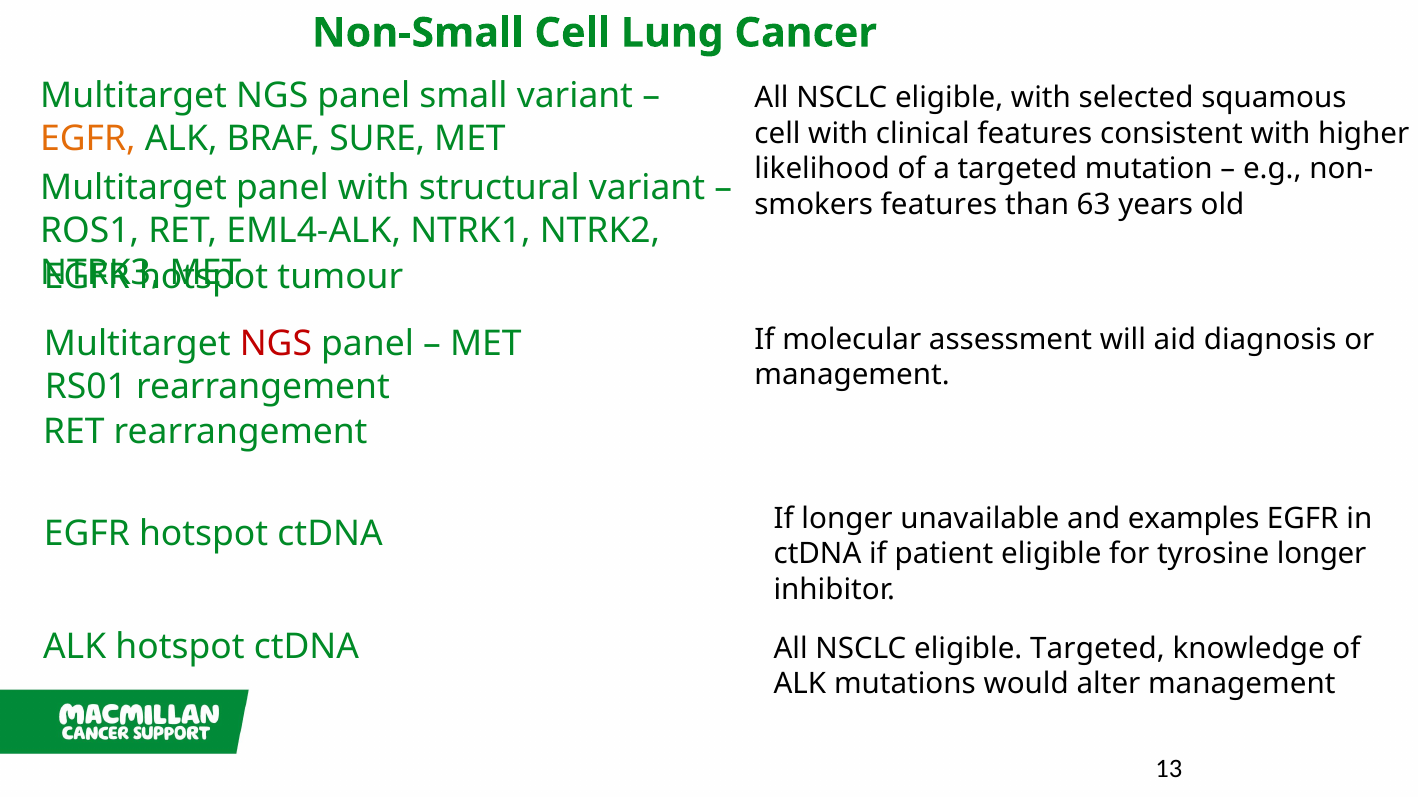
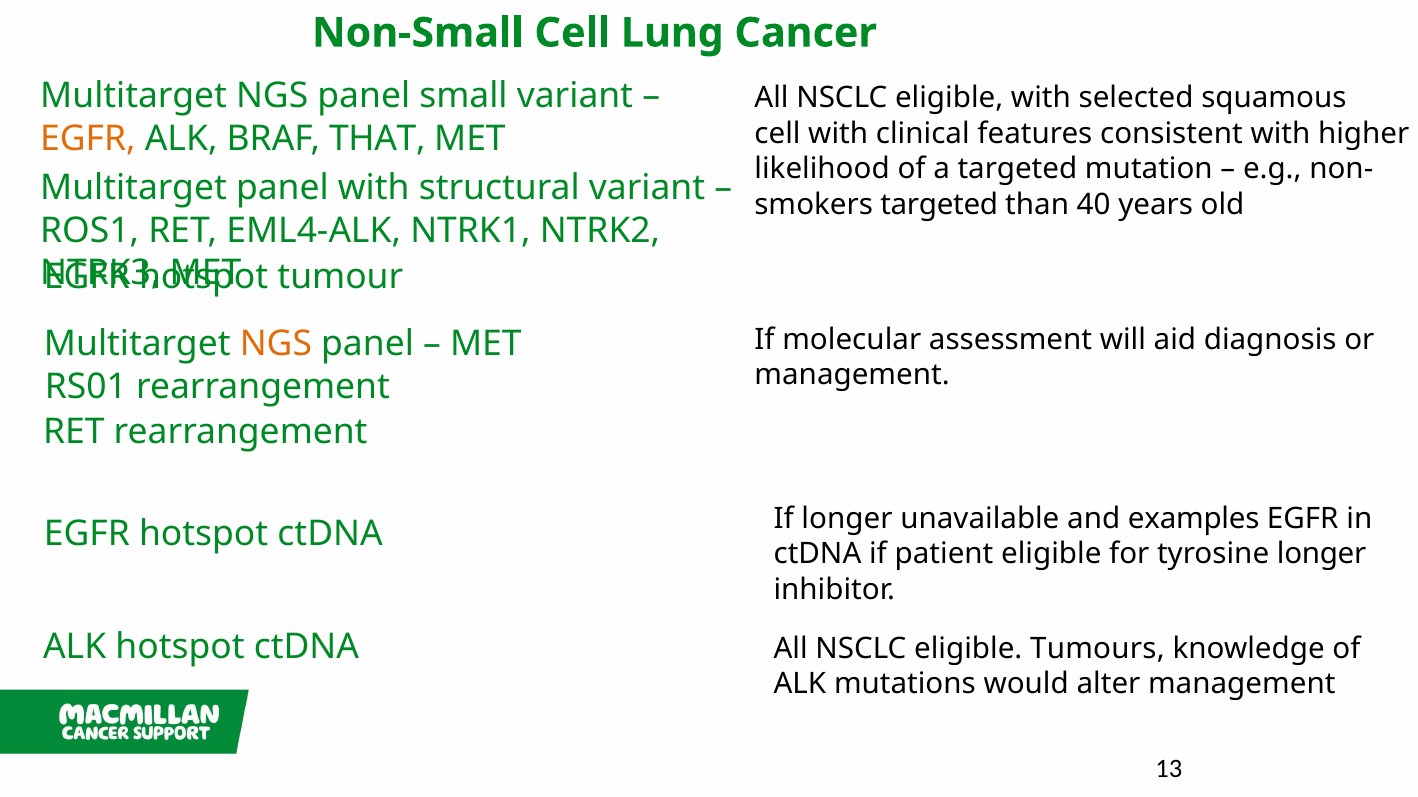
SURE: SURE -> THAT
features at (939, 205): features -> targeted
63: 63 -> 40
NGS at (276, 344) colour: red -> orange
eligible Targeted: Targeted -> Tumours
